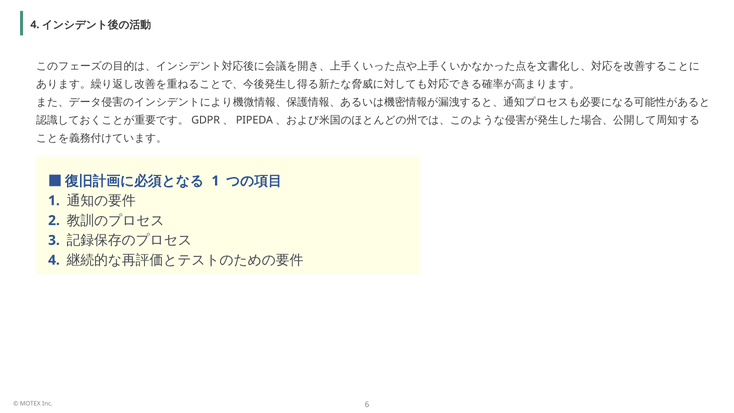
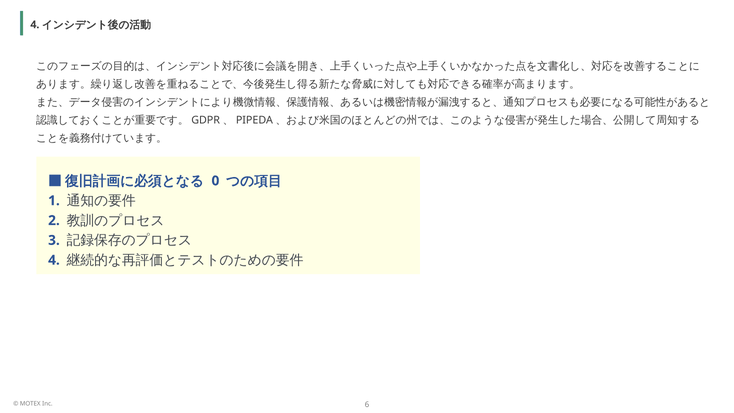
1 at (215, 181): 1 -> 0
